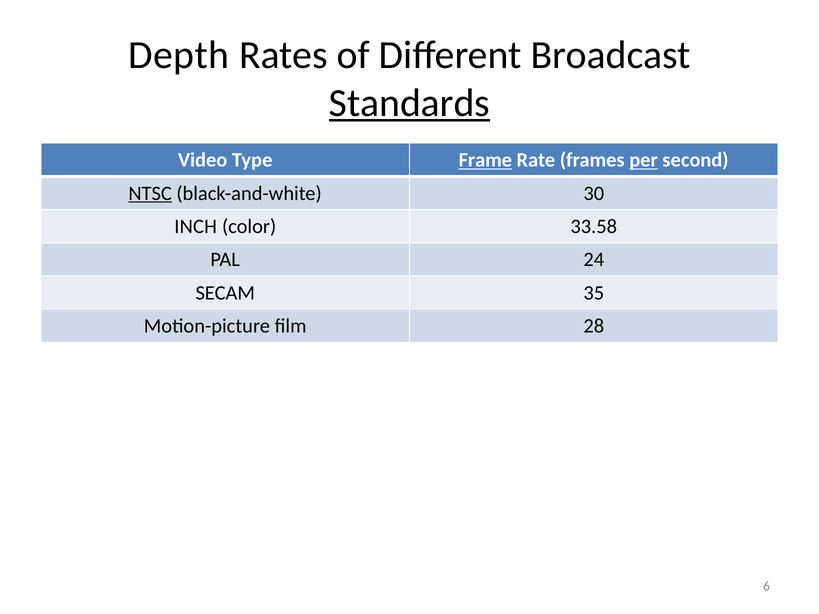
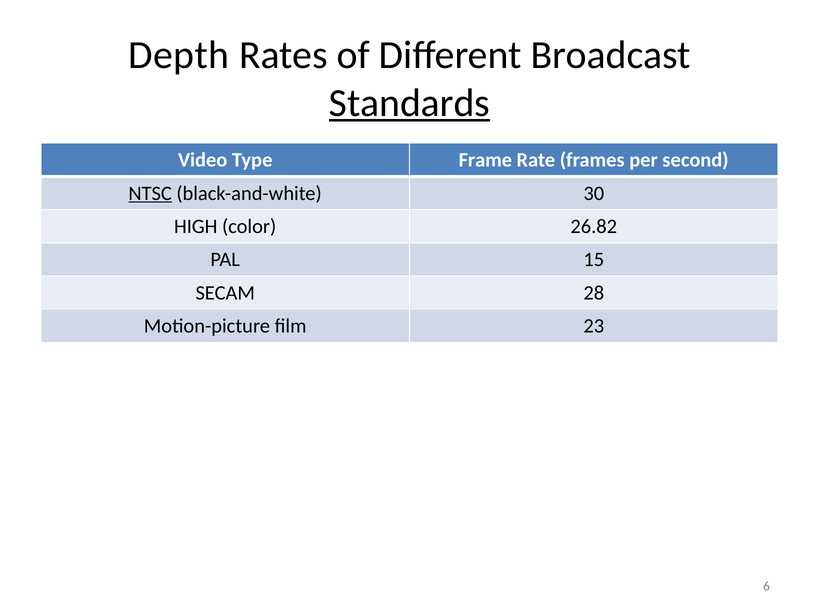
Frame underline: present -> none
per underline: present -> none
INCH: INCH -> HIGH
33.58: 33.58 -> 26.82
24: 24 -> 15
35: 35 -> 28
28: 28 -> 23
